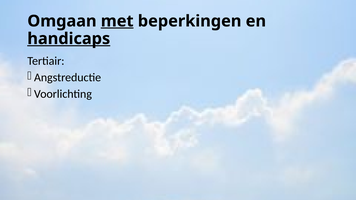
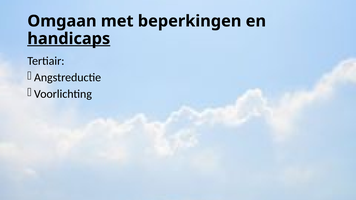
met underline: present -> none
